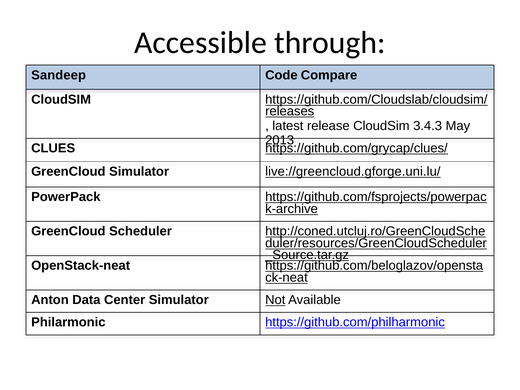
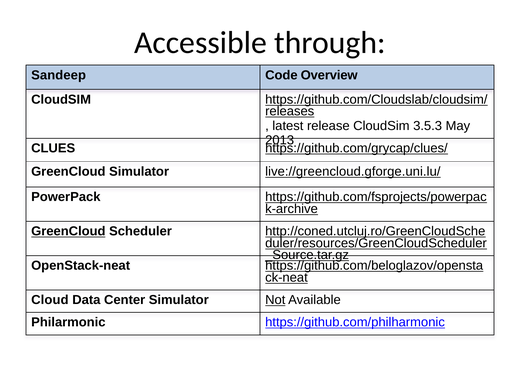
Compare: Compare -> Overview
3.4.3: 3.4.3 -> 3.5.3
GreenCloud at (68, 231) underline: none -> present
Anton: Anton -> Cloud
